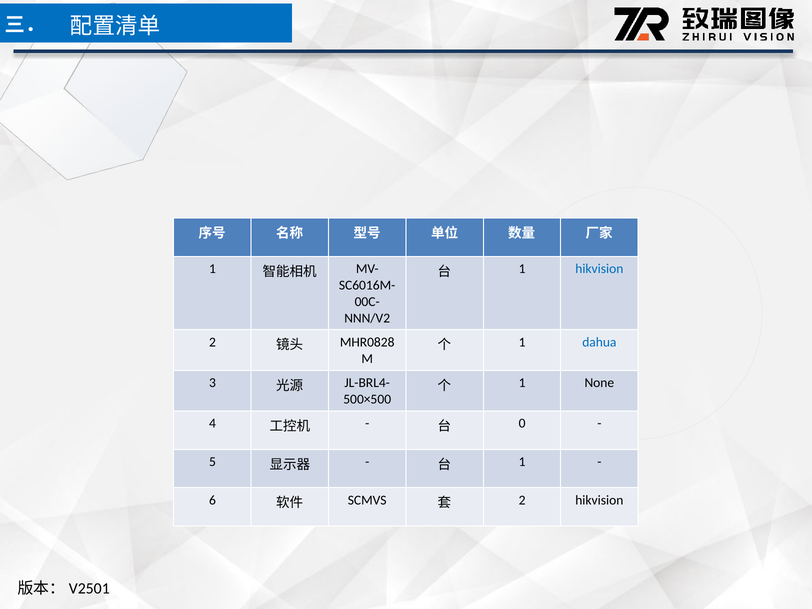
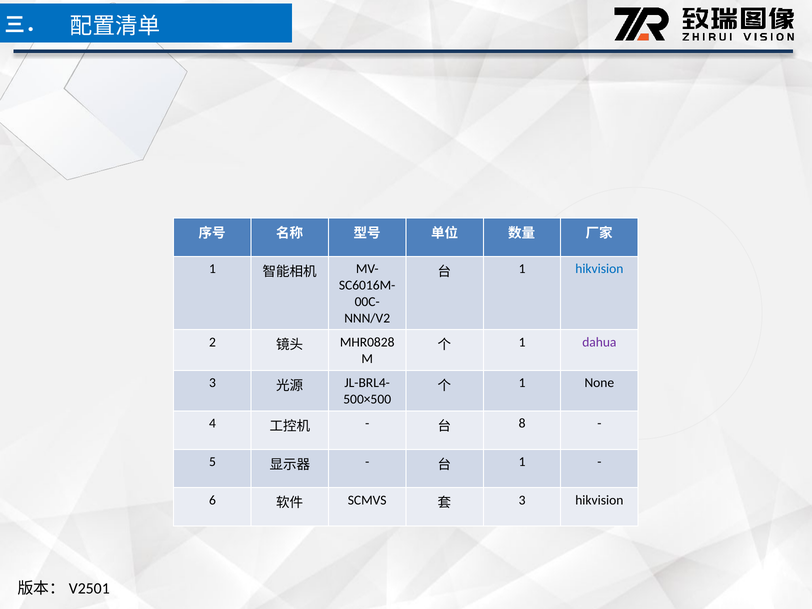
dahua colour: blue -> purple
0: 0 -> 8
2 at (522, 500): 2 -> 3
